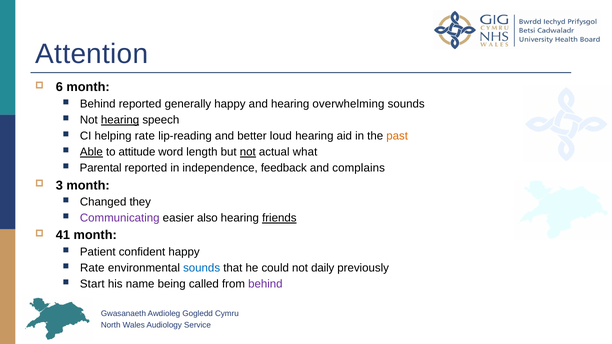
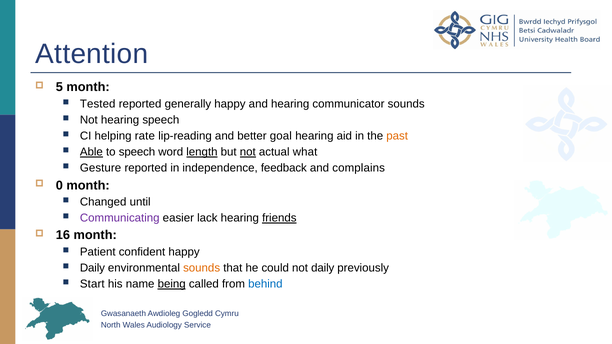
6: 6 -> 5
Behind at (98, 104): Behind -> Tested
overwhelming: overwhelming -> communicator
hearing at (120, 120) underline: present -> none
loud: loud -> goal
to attitude: attitude -> speech
length underline: none -> present
Parental: Parental -> Gesture
3: 3 -> 0
they: they -> until
also: also -> lack
41: 41 -> 16
Rate at (92, 268): Rate -> Daily
sounds at (202, 268) colour: blue -> orange
being underline: none -> present
behind at (265, 284) colour: purple -> blue
